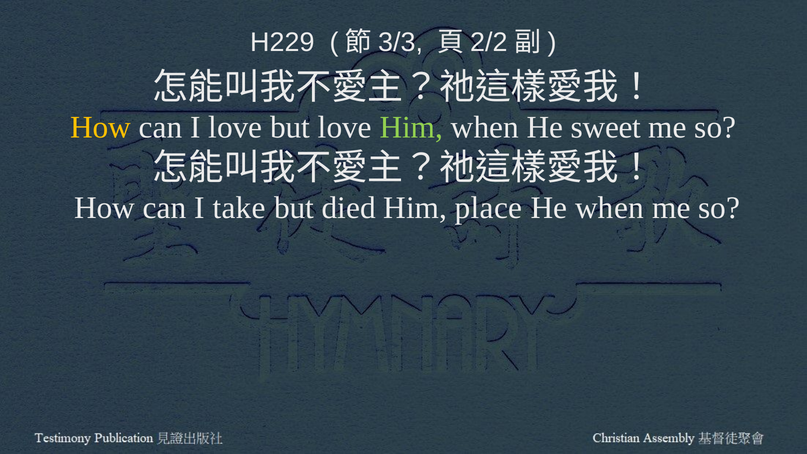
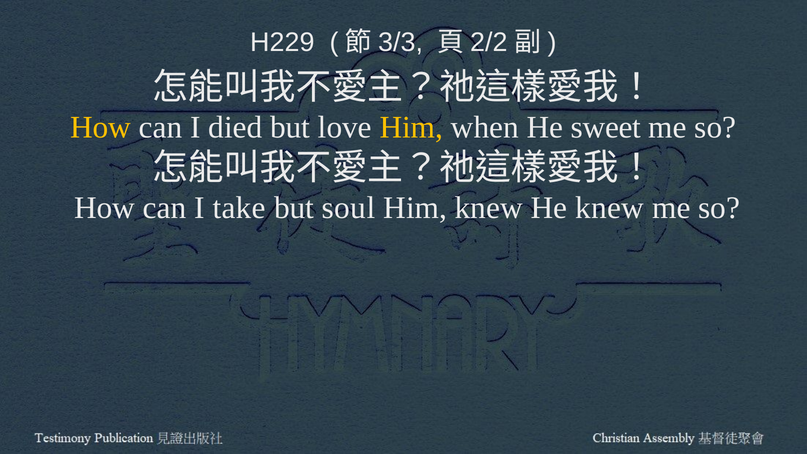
I love: love -> died
Him at (411, 127) colour: light green -> yellow
died: died -> soul
Him place: place -> knew
He when: when -> knew
